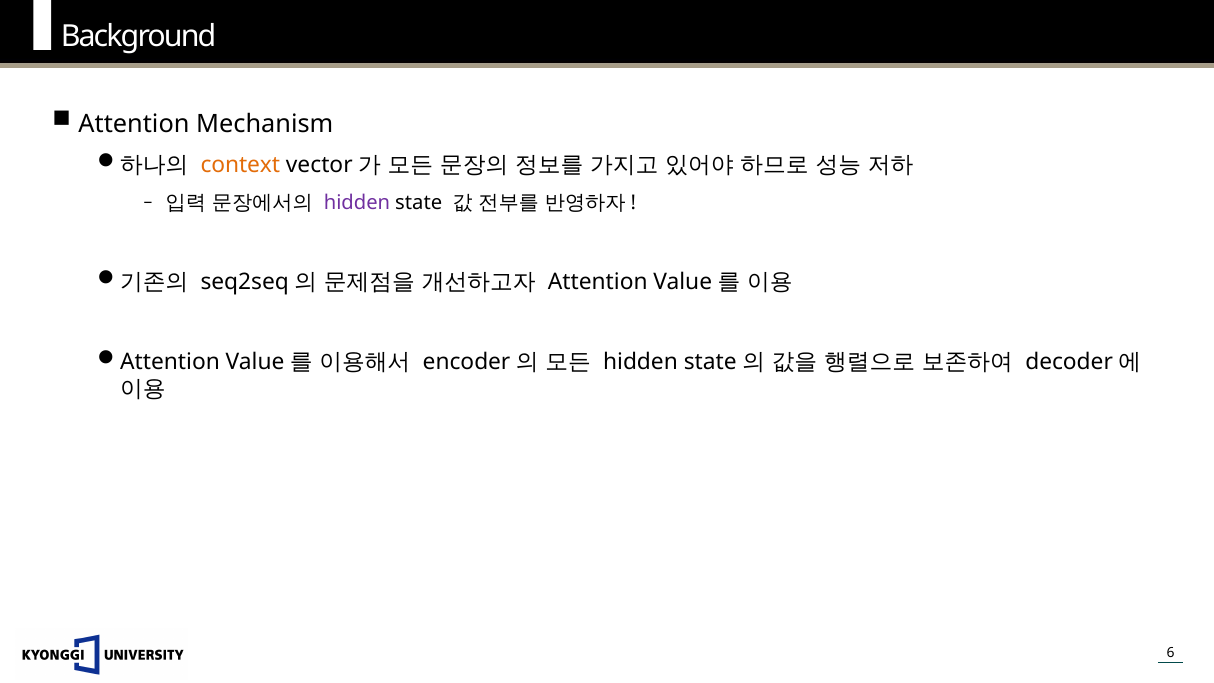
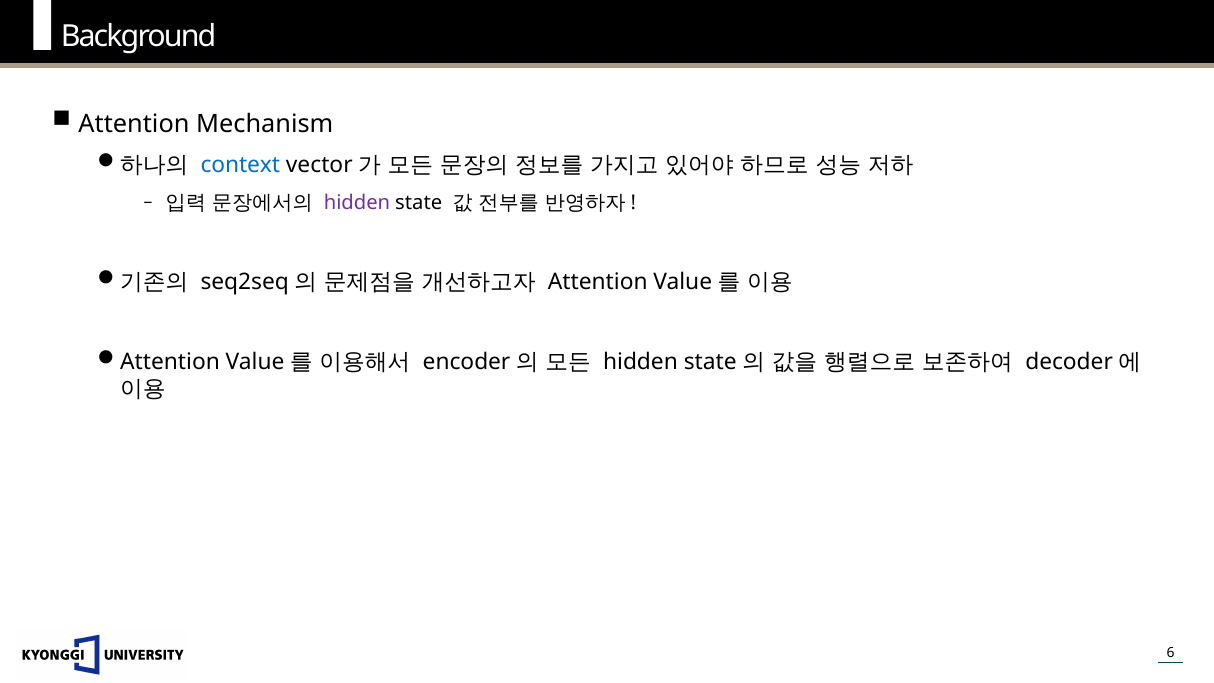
context colour: orange -> blue
